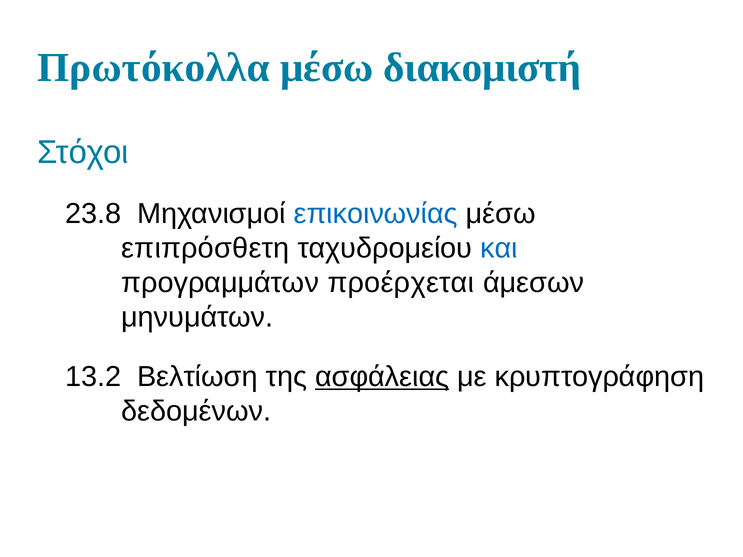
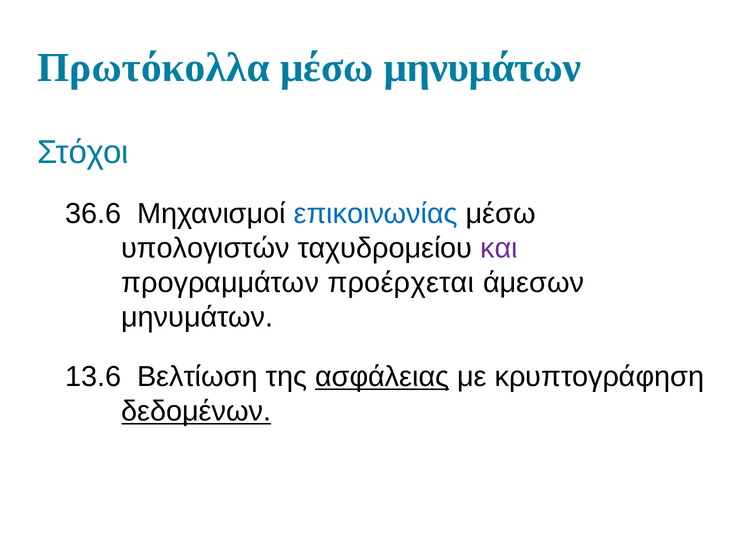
μέσω διακομιστή: διακομιστή -> μηνυμάτων
23.8: 23.8 -> 36.6
επιπρόσθετη: επιπρόσθετη -> υπολογιστών
και colour: blue -> purple
13.2: 13.2 -> 13.6
δεδομένων underline: none -> present
